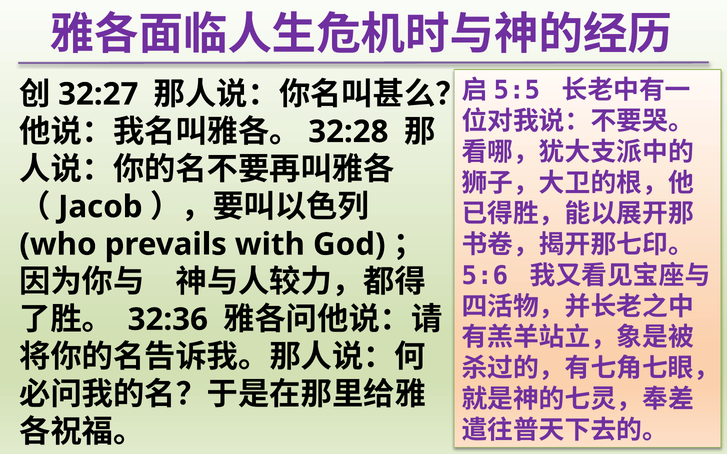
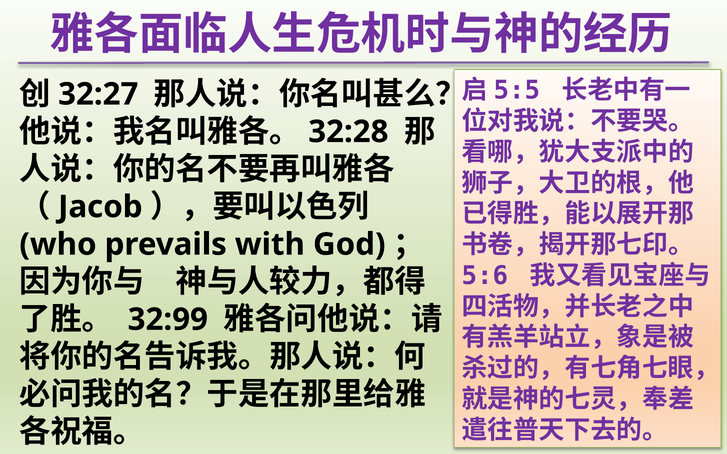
32:36: 32:36 -> 32:99
